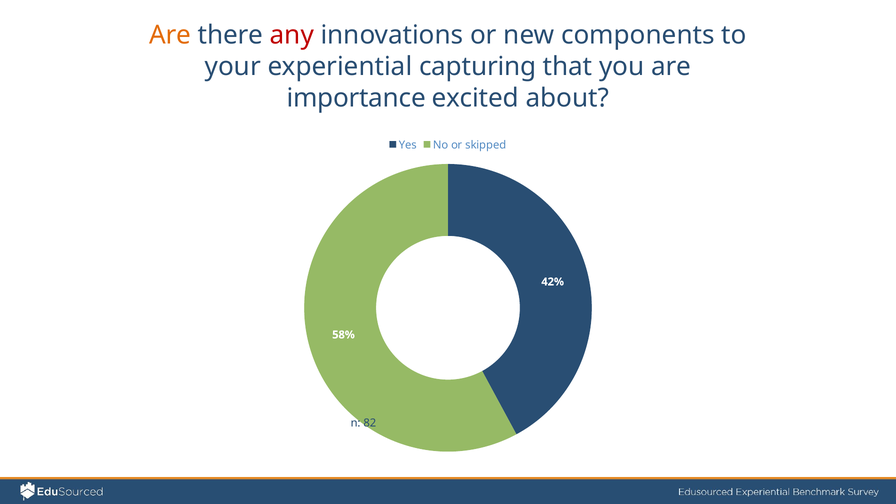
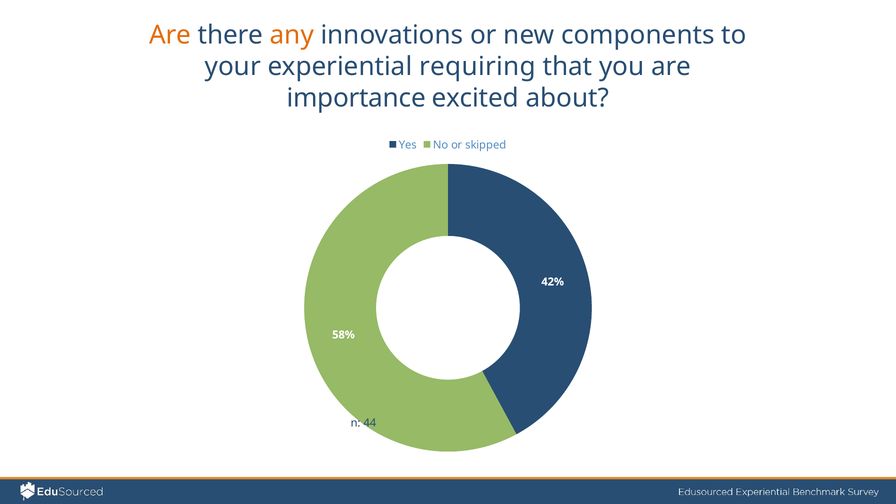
any colour: red -> orange
capturing: capturing -> requiring
82: 82 -> 44
